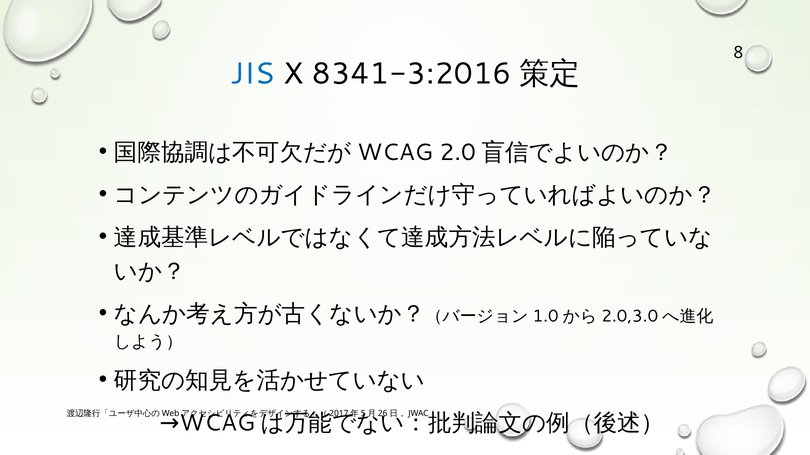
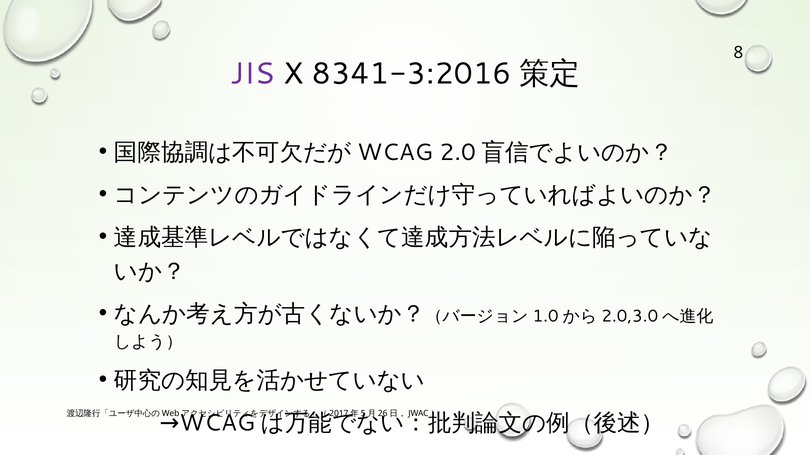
JIS colour: blue -> purple
